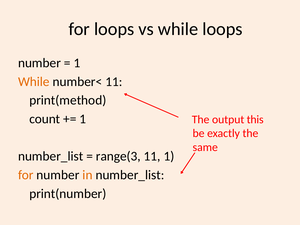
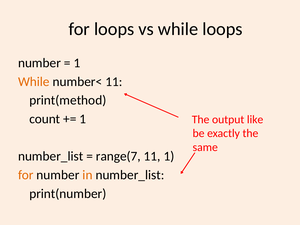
this: this -> like
range(3: range(3 -> range(7
